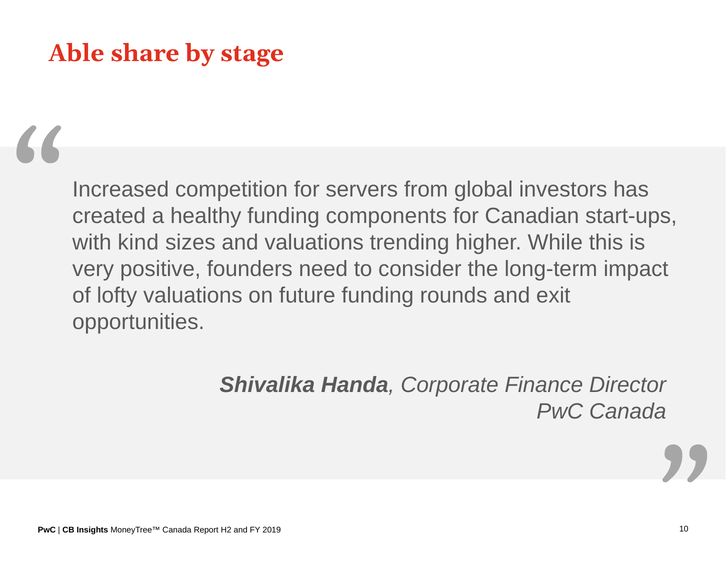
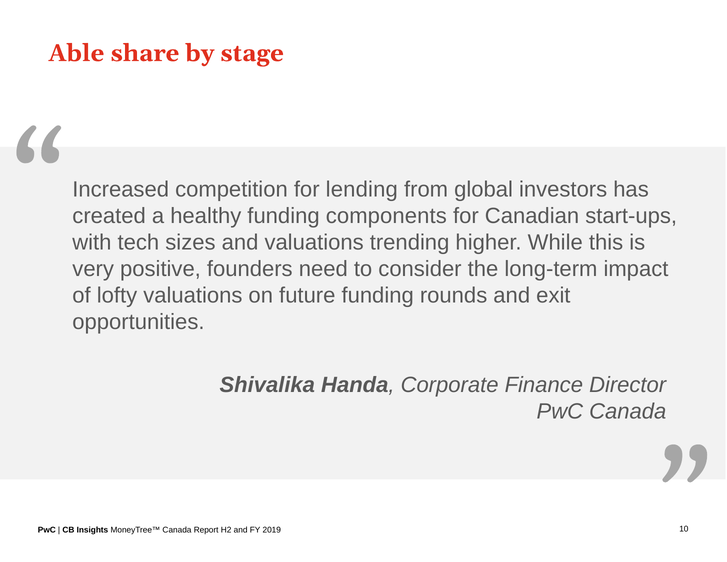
servers: servers -> lending
kind: kind -> tech
